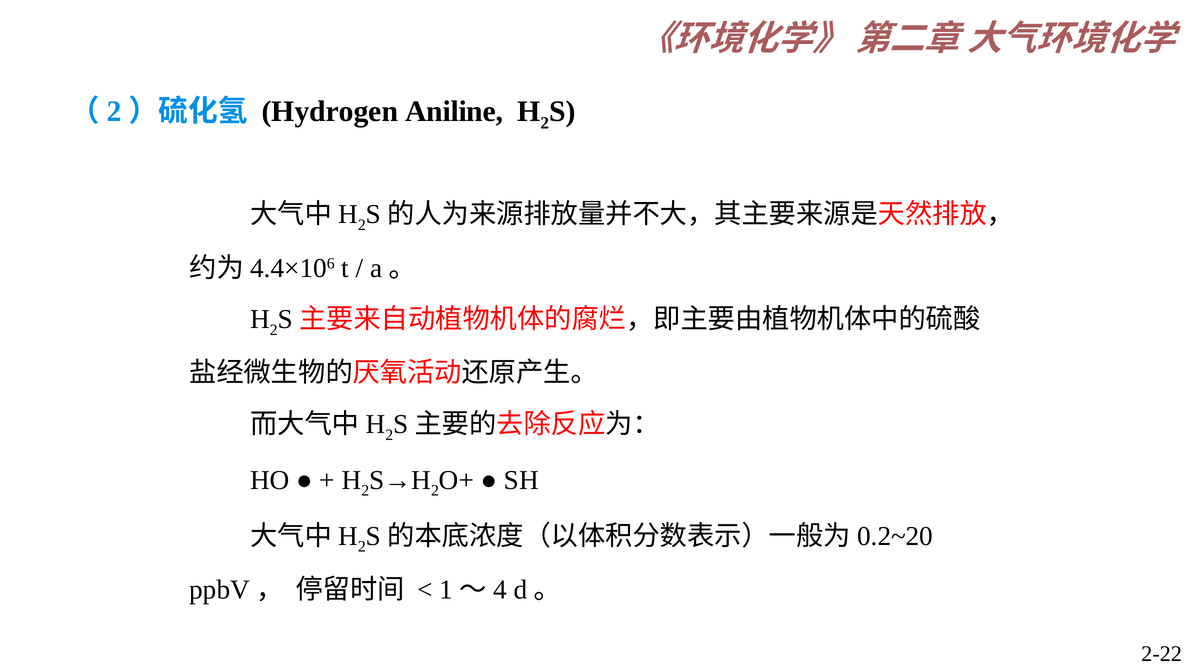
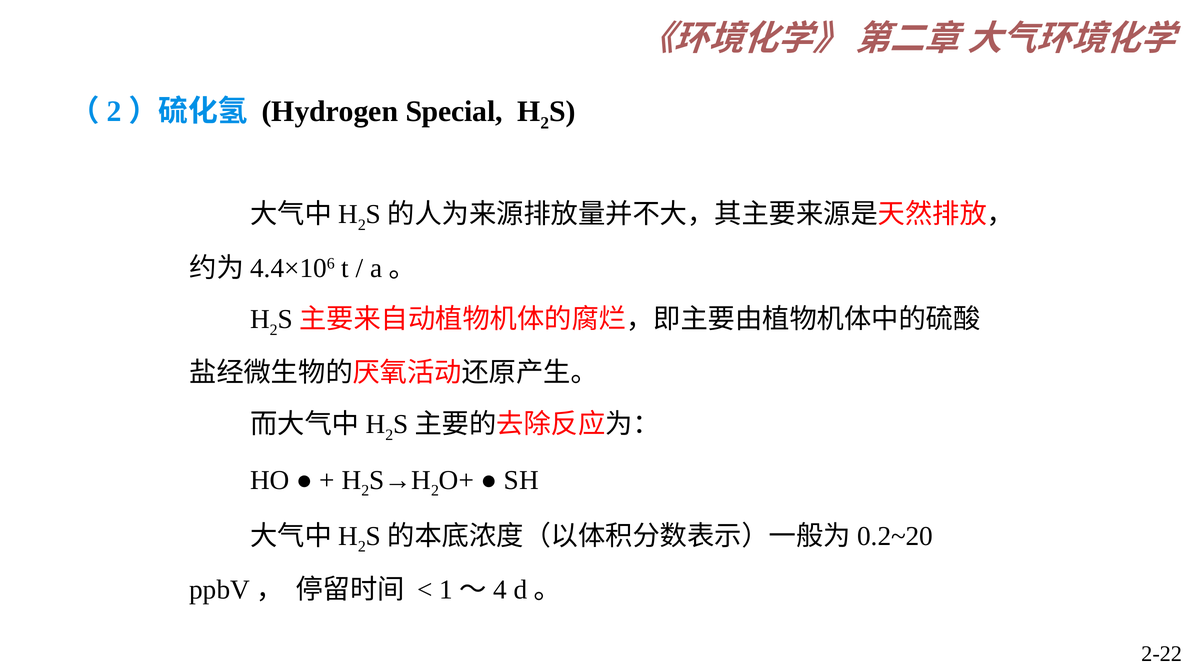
Aniline: Aniline -> Special
